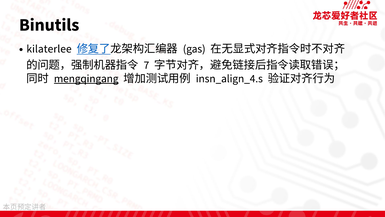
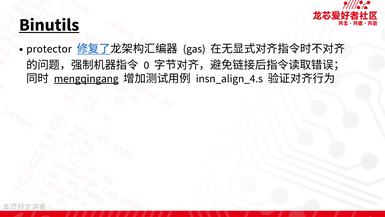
Binutils underline: none -> present
kilaterlee: kilaterlee -> protector
7: 7 -> 0
